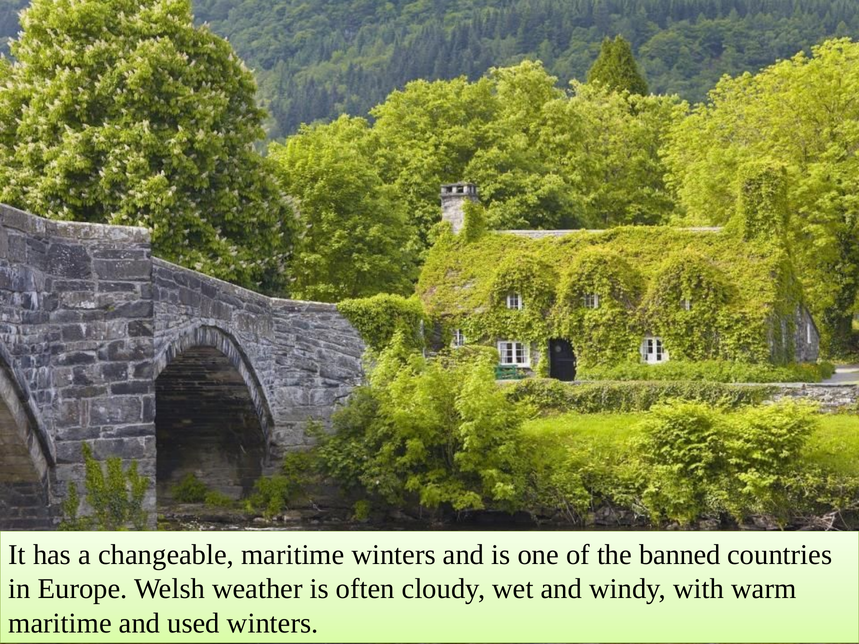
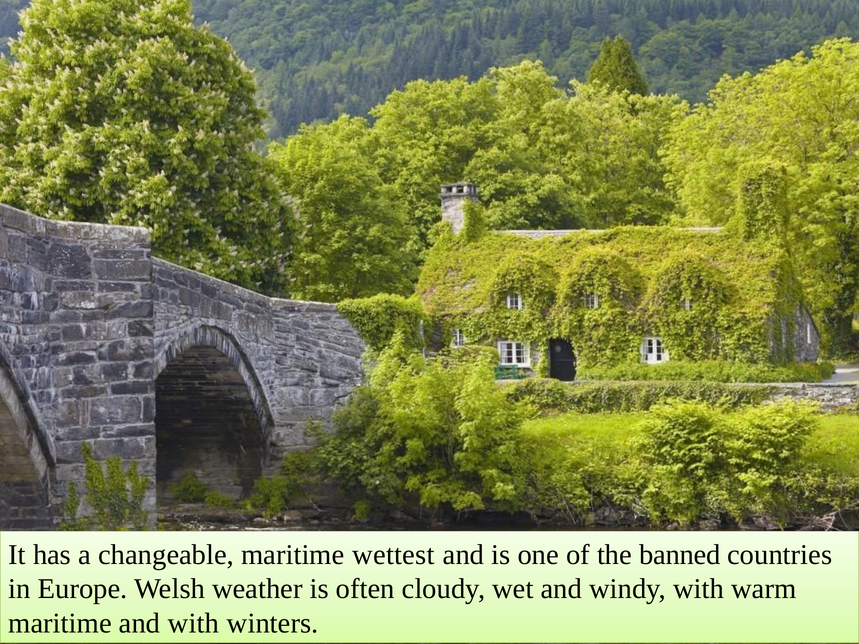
maritime winters: winters -> wettest
and used: used -> with
